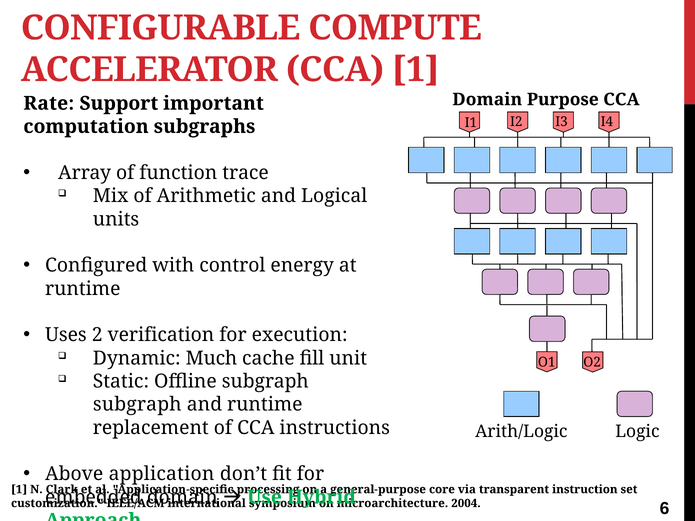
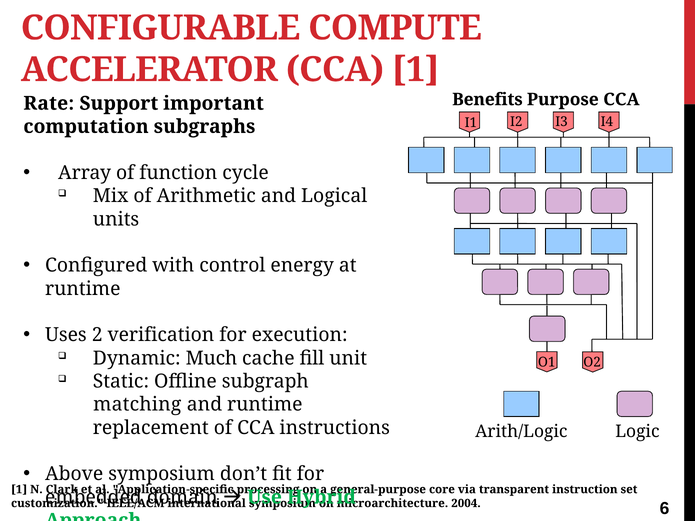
Domain at (487, 100): Domain -> Benefits
trace: trace -> cycle
subgraph at (137, 405): subgraph -> matching
Above application: application -> symposium
